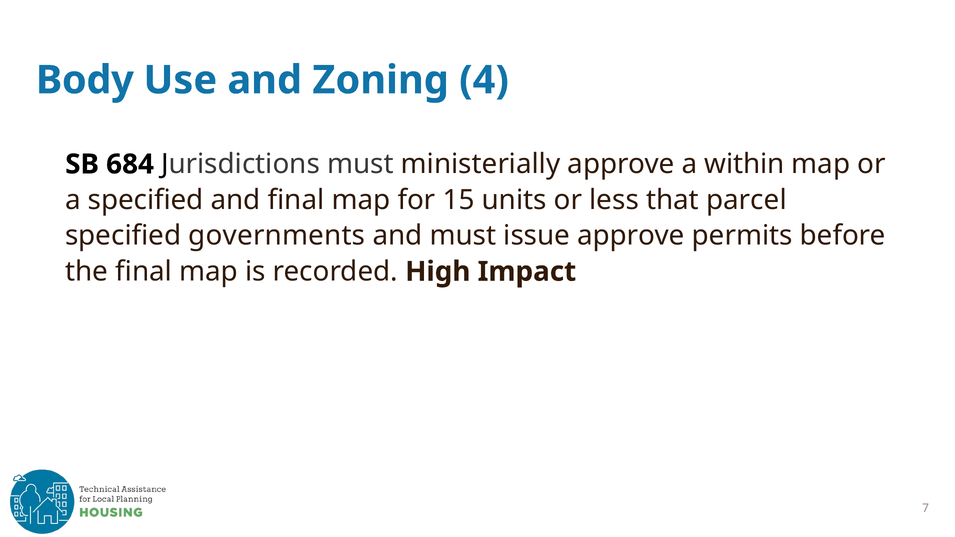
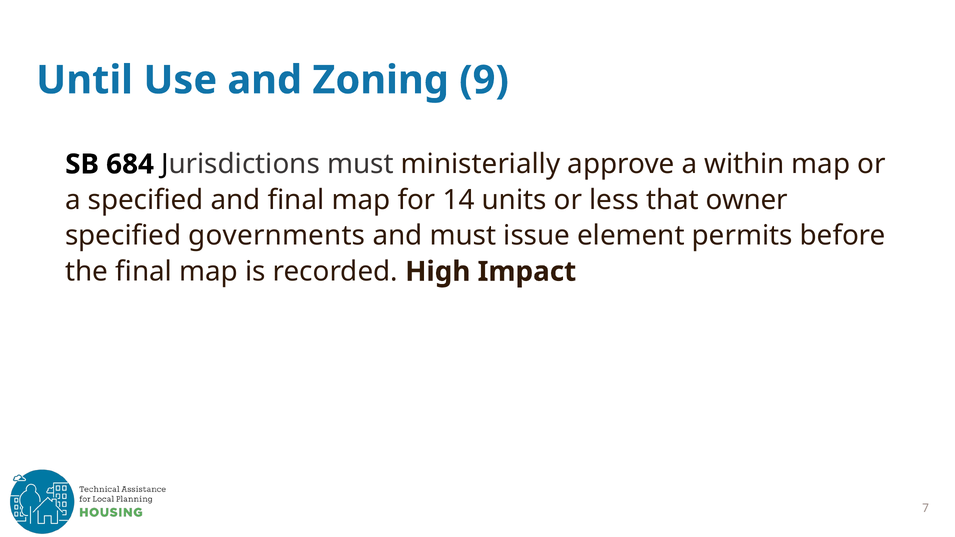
Body: Body -> Until
4: 4 -> 9
15: 15 -> 14
parcel: parcel -> owner
issue approve: approve -> element
